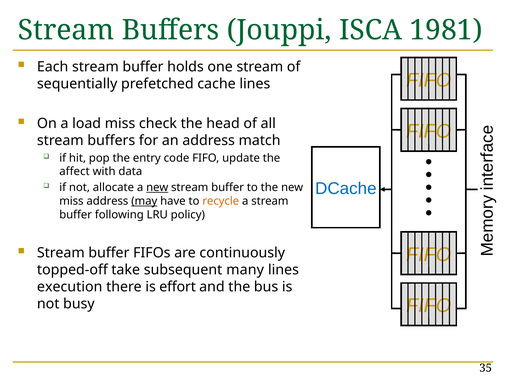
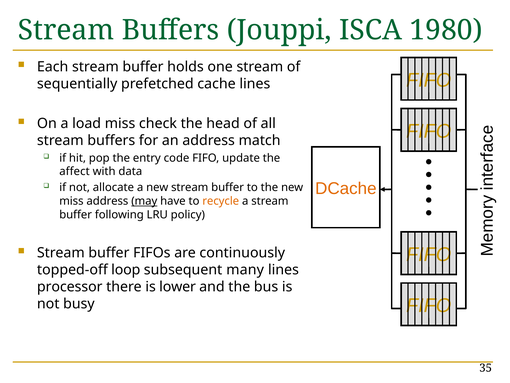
1981: 1981 -> 1980
DCache colour: blue -> orange
new at (157, 187) underline: present -> none
take: take -> loop
execution: execution -> processor
effort: effort -> lower
